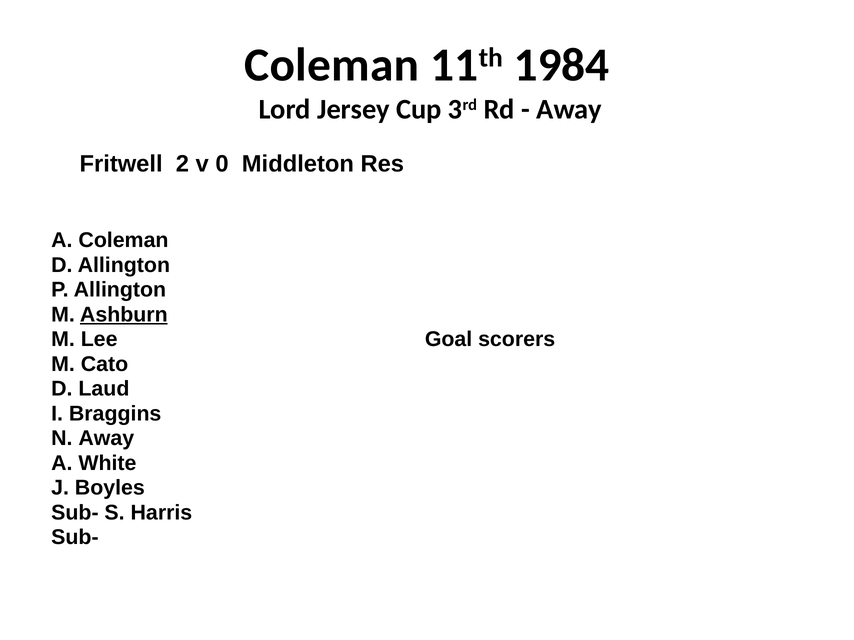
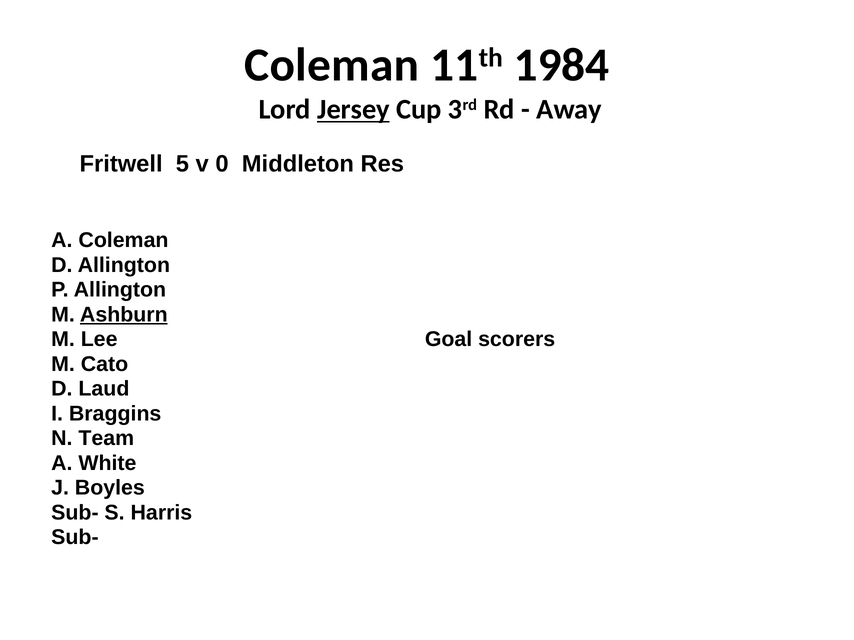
Jersey underline: none -> present
2: 2 -> 5
N Away: Away -> Team
